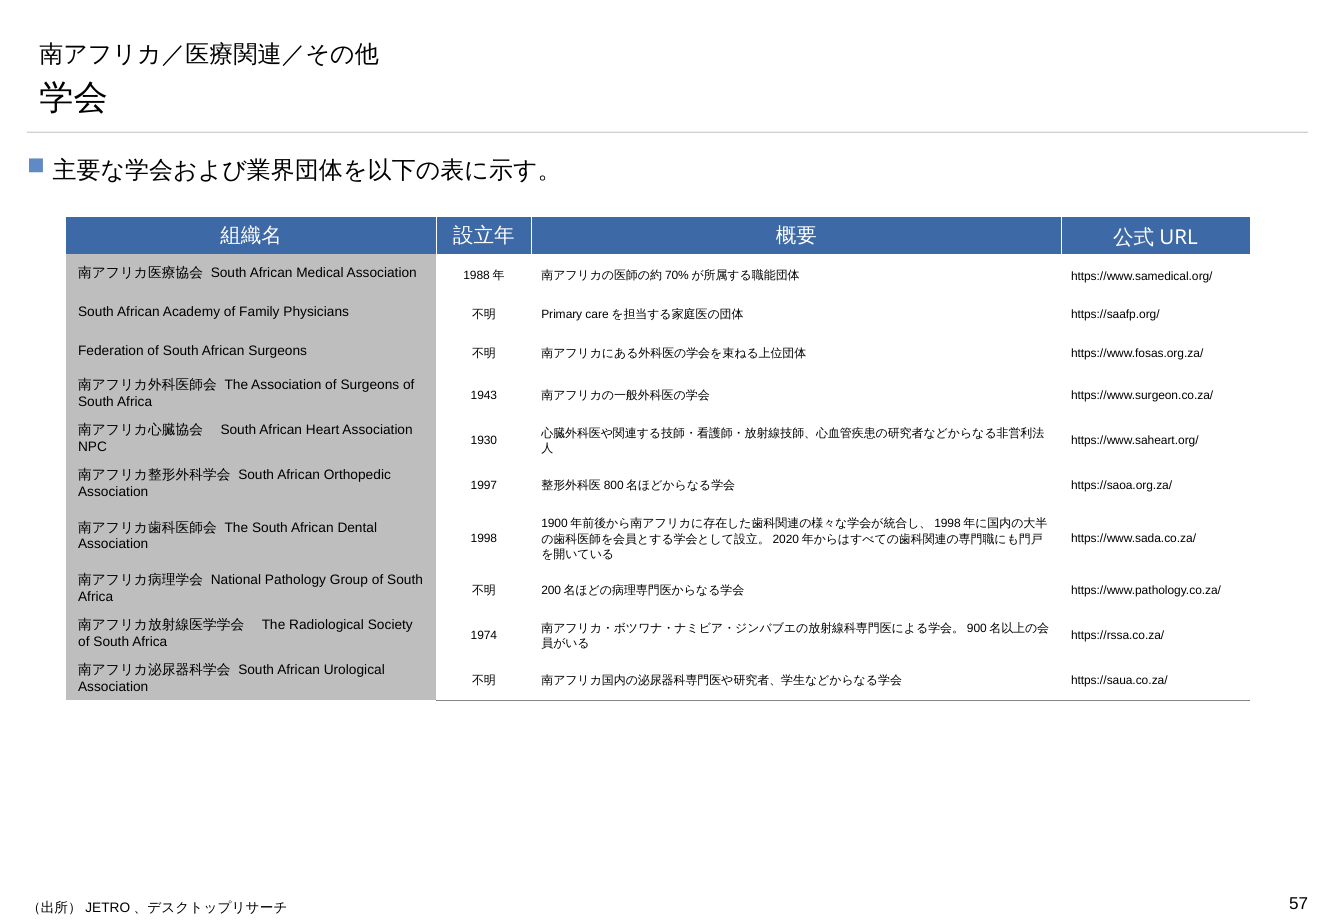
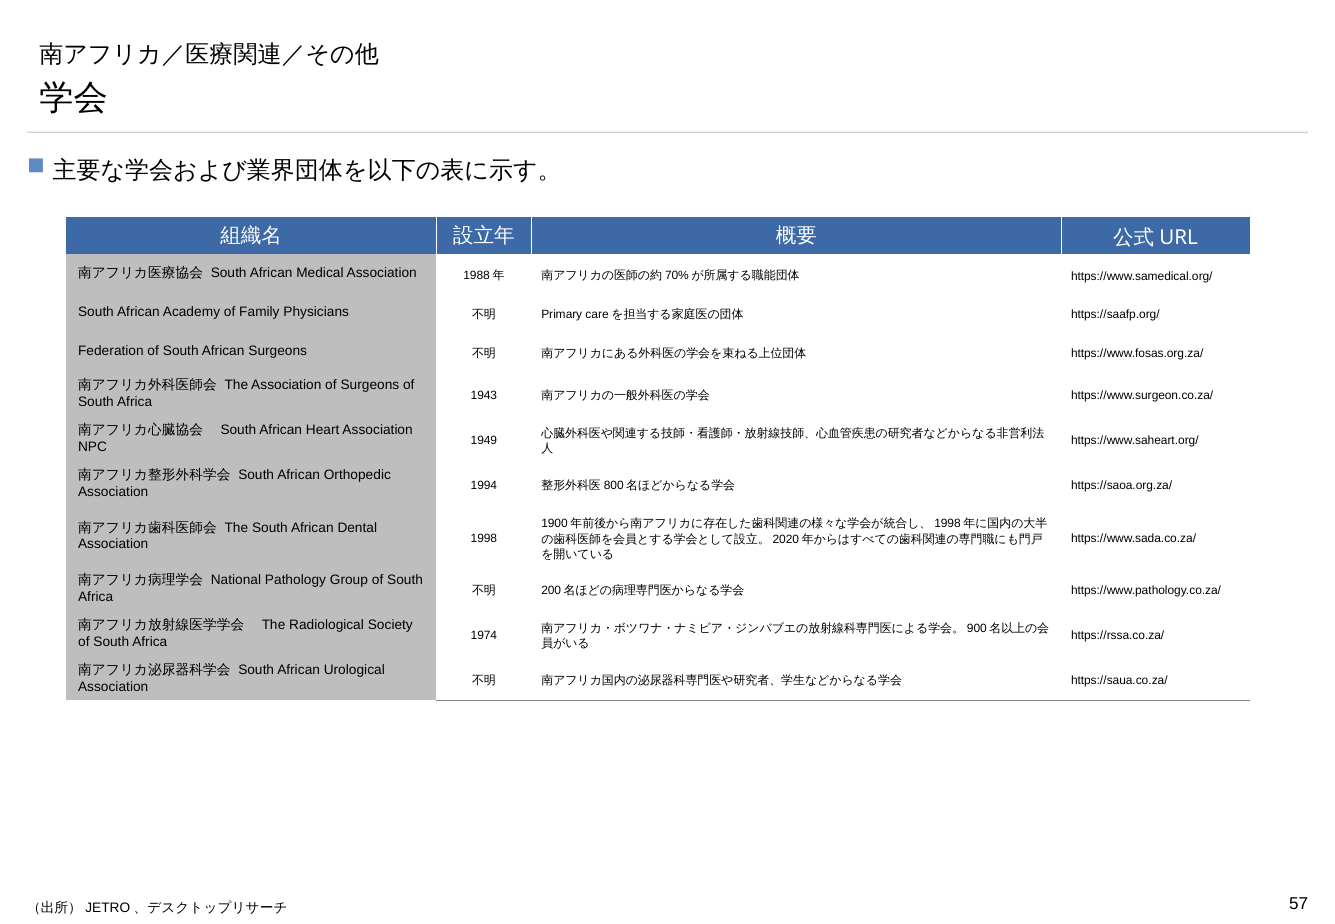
1930: 1930 -> 1949
1997: 1997 -> 1994
